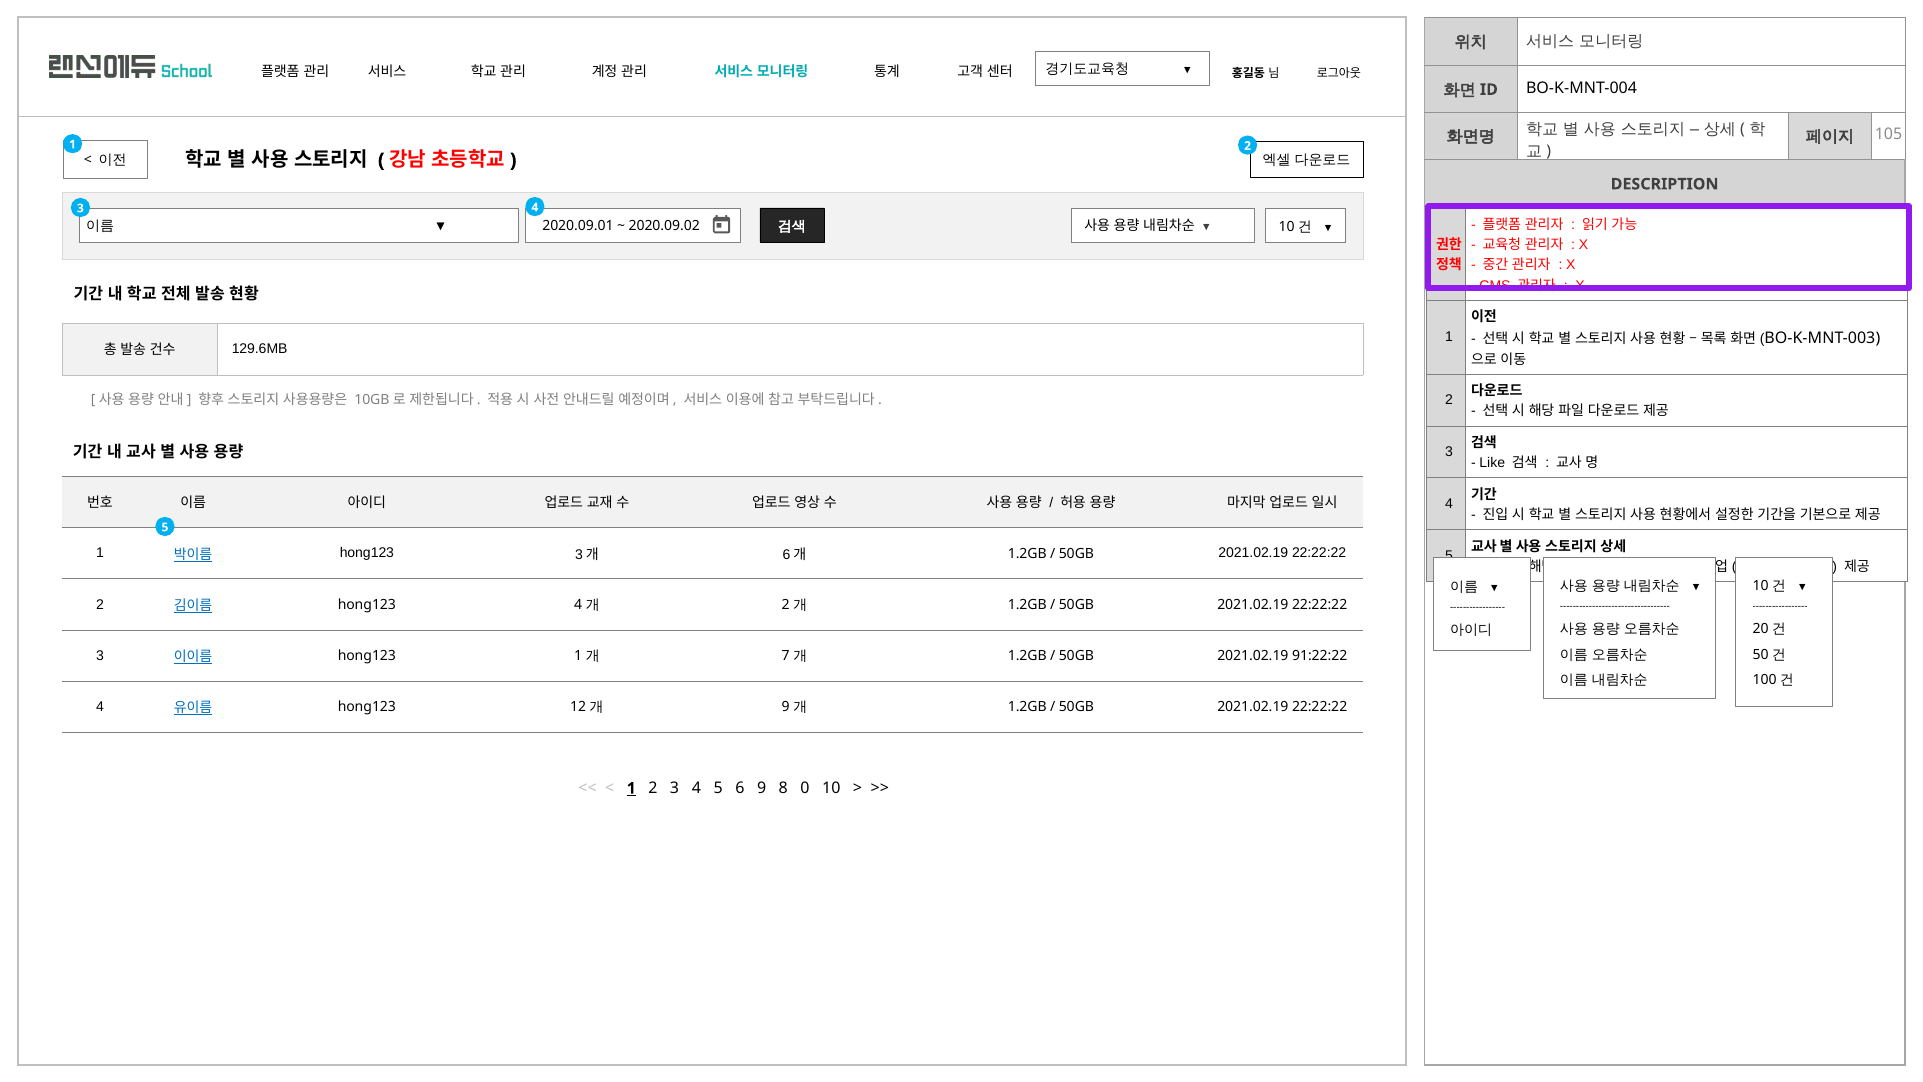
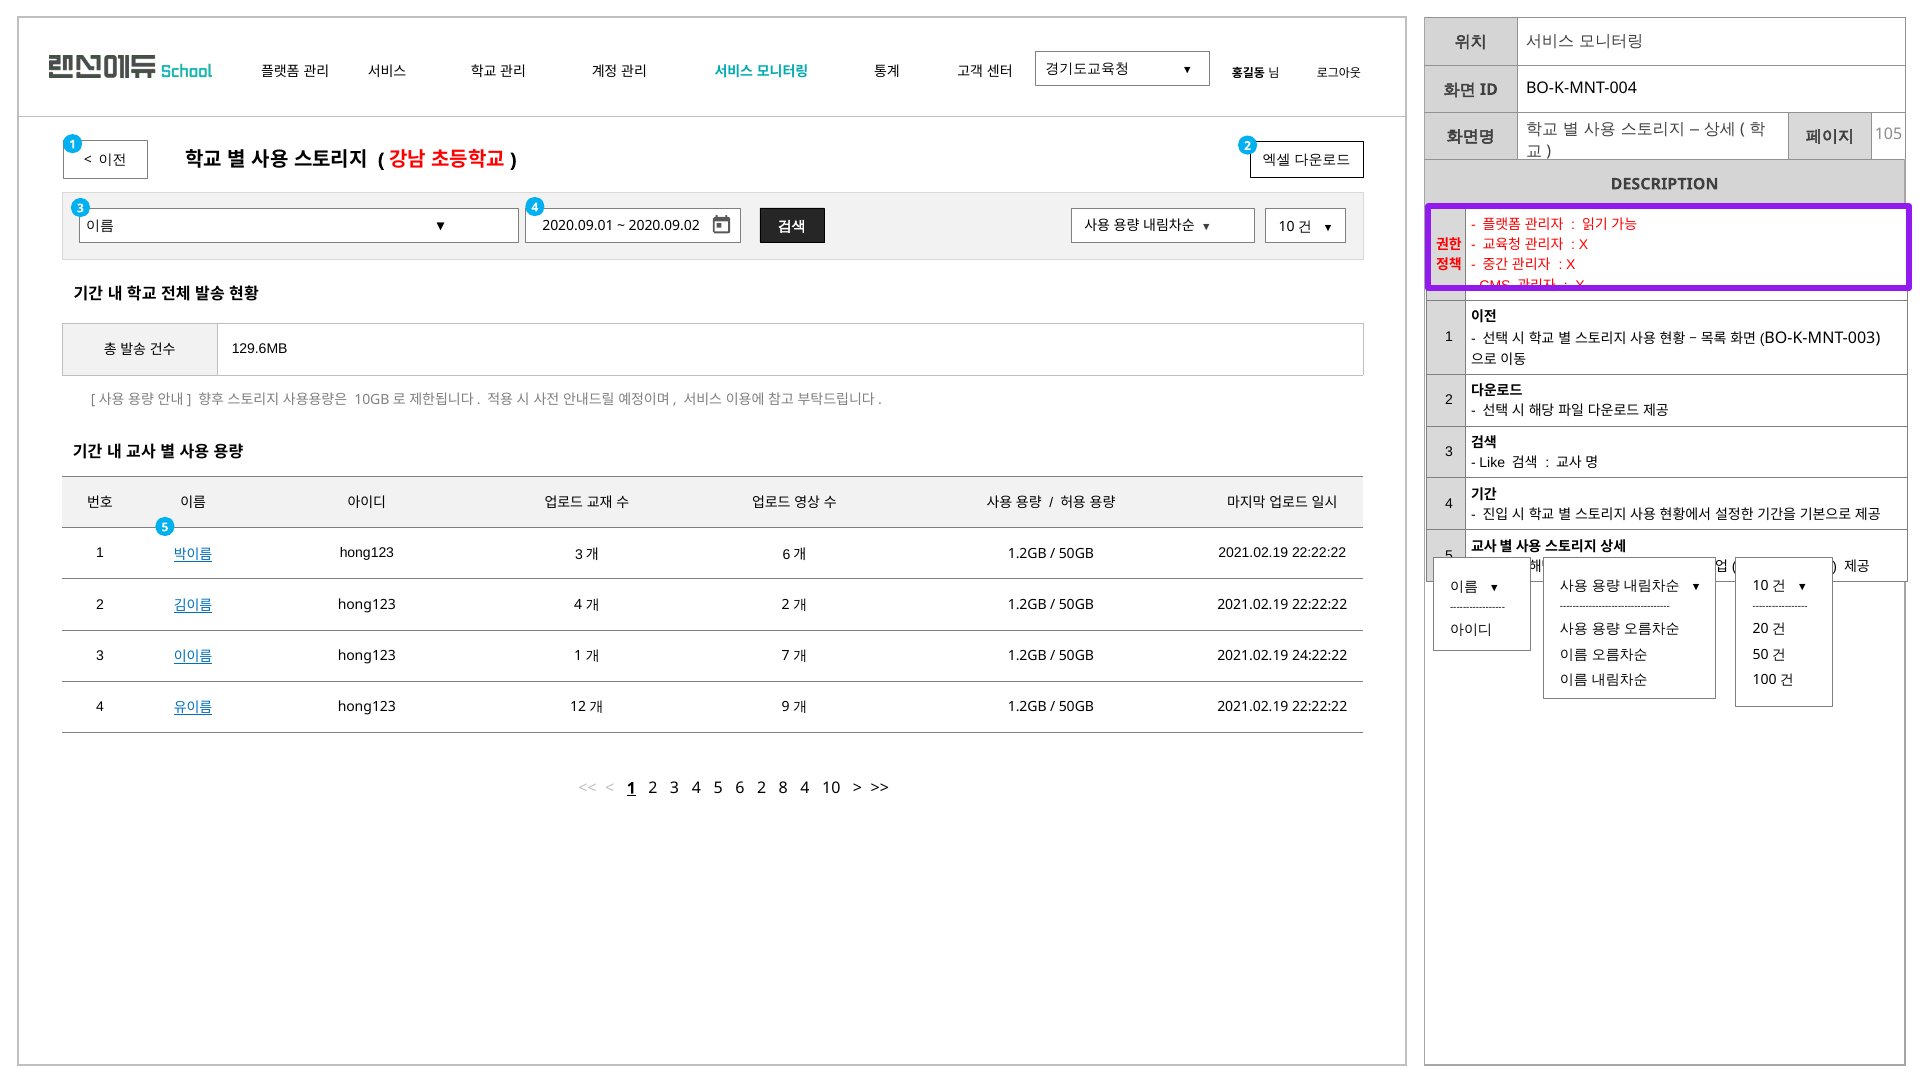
91:22:22: 91:22:22 -> 24:22:22
6 9: 9 -> 2
8 0: 0 -> 4
